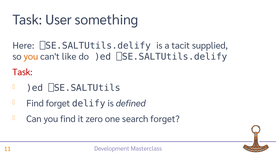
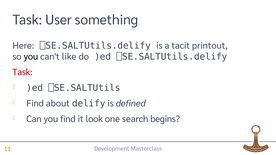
supplied: supplied -> printout
you at (31, 57) colour: orange -> black
Find forget: forget -> about
zero: zero -> look
search forget: forget -> begins
